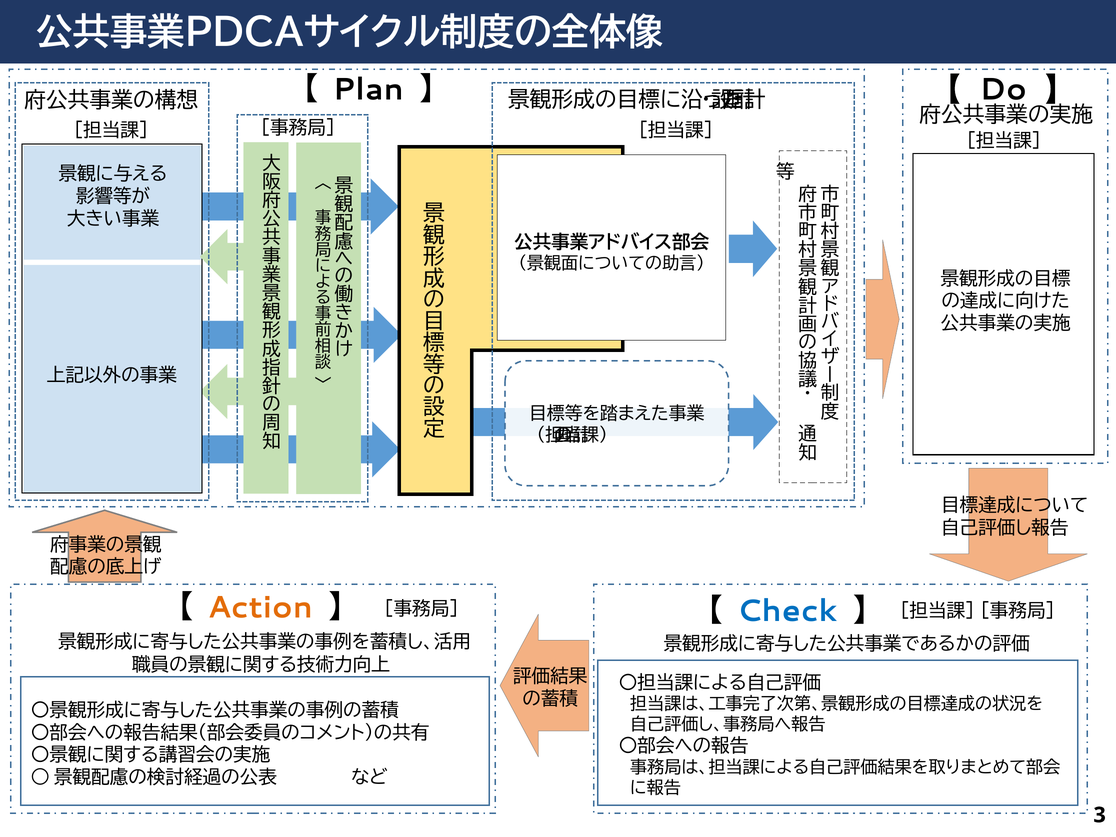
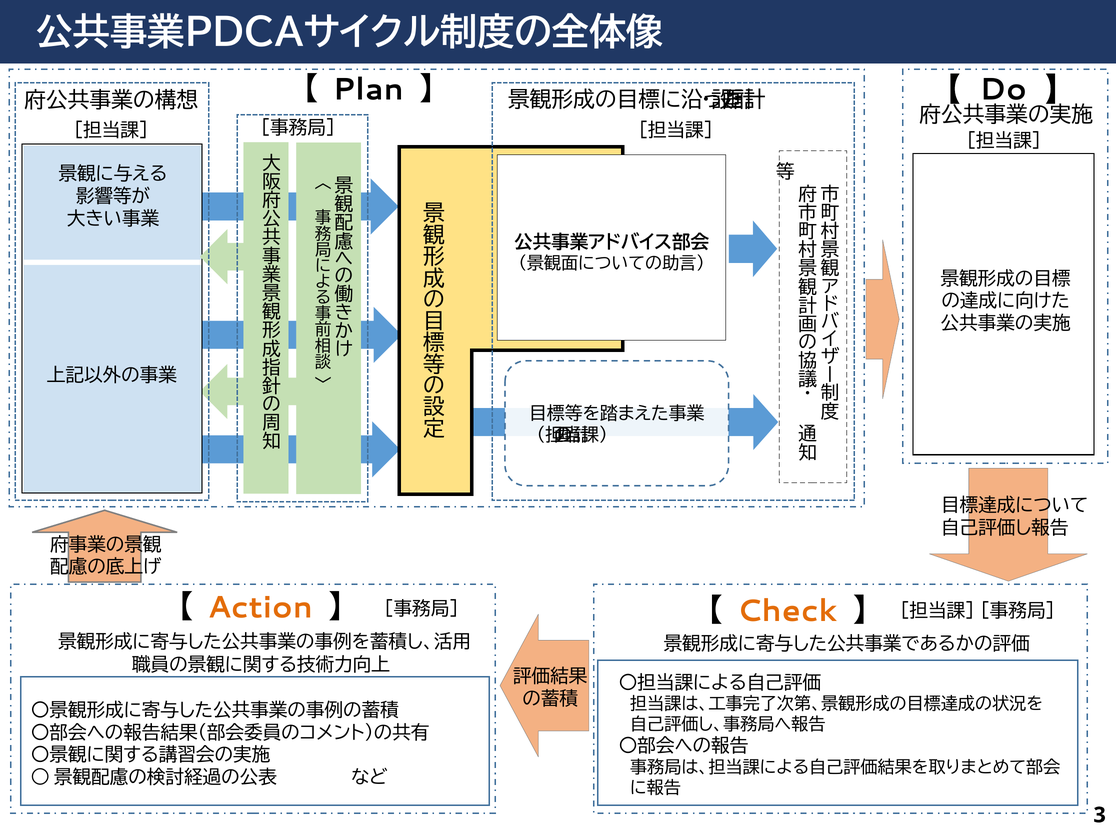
Check colour: blue -> orange
